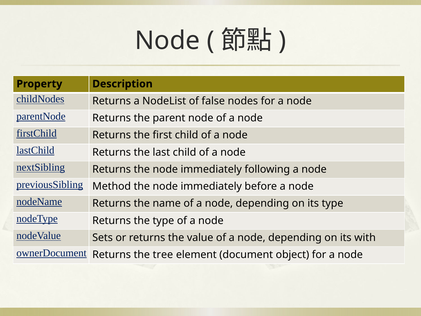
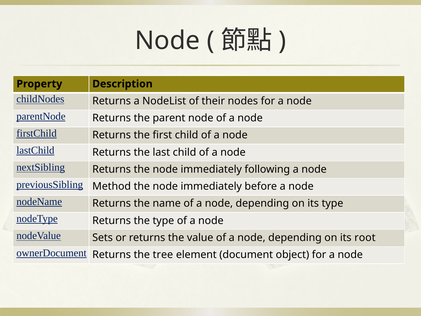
false: false -> their
with: with -> root
